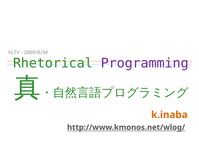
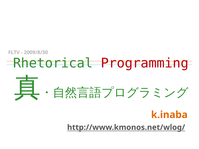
Programming colour: purple -> red
